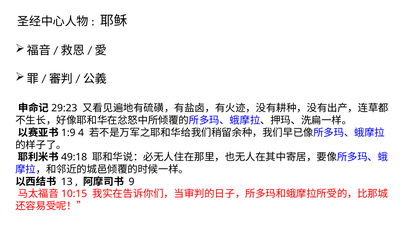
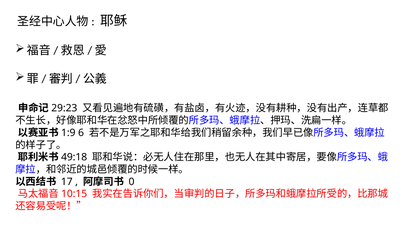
4: 4 -> 6
13: 13 -> 17
9: 9 -> 0
